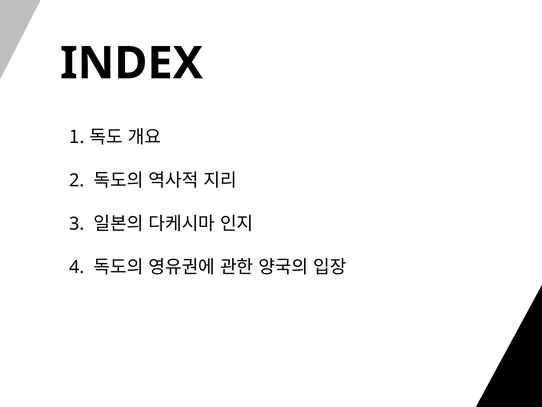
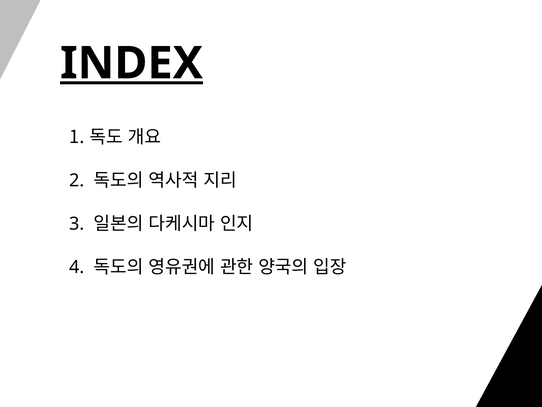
INDEX underline: none -> present
